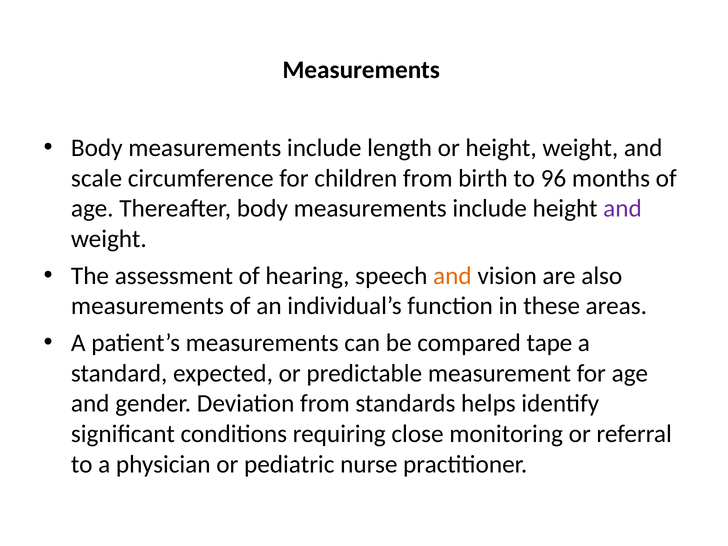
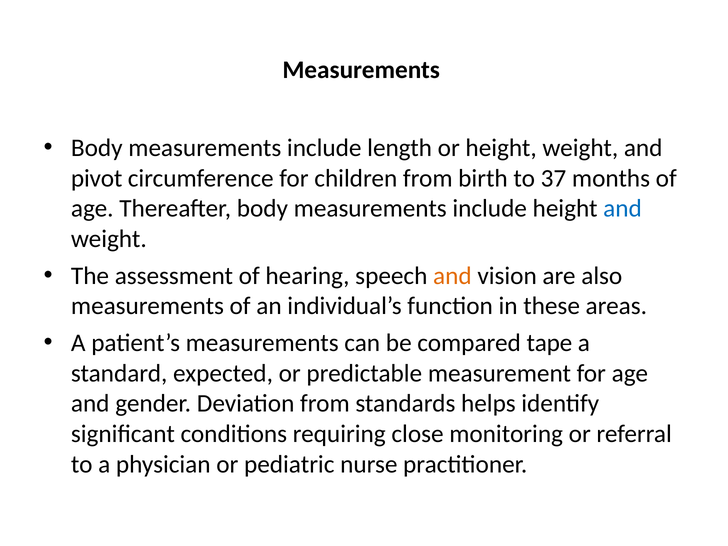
scale: scale -> pivot
96: 96 -> 37
and at (623, 209) colour: purple -> blue
